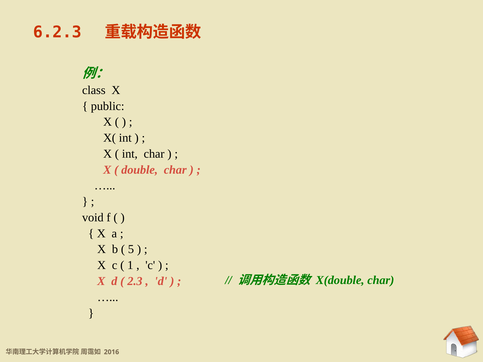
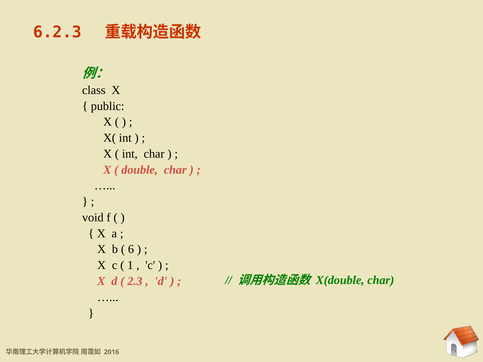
5: 5 -> 6
